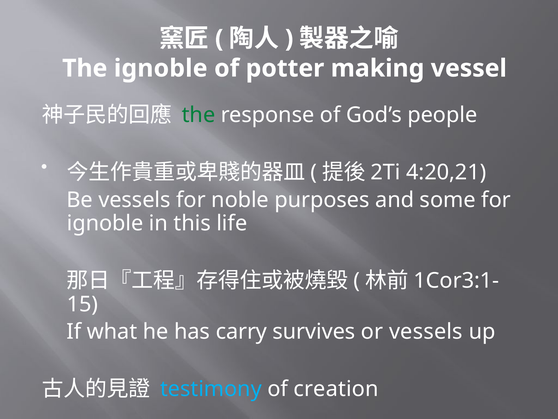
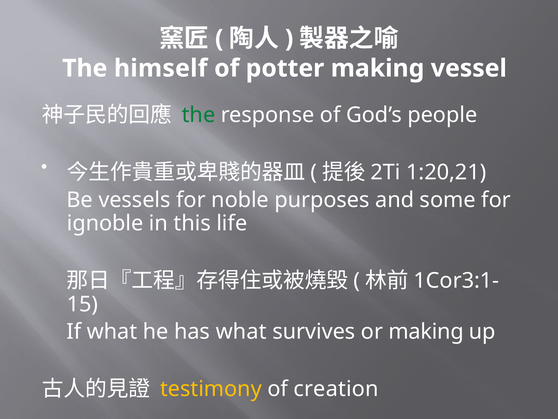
The ignoble: ignoble -> himself
4:20,21: 4:20,21 -> 1:20,21
has carry: carry -> what
or vessels: vessels -> making
testimony colour: light blue -> yellow
